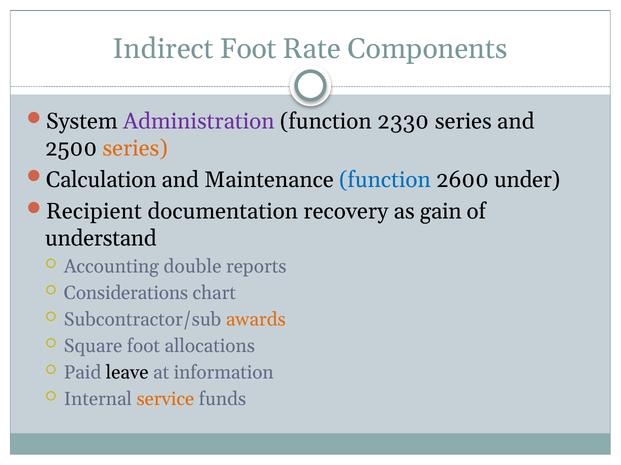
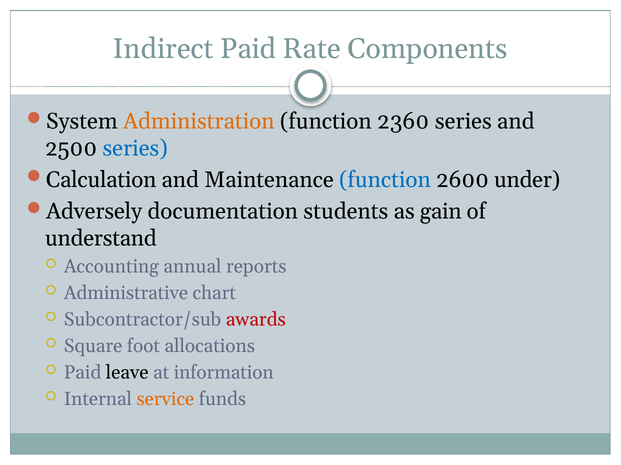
Indirect Foot: Foot -> Paid
Administration colour: purple -> orange
2330: 2330 -> 2360
series at (135, 149) colour: orange -> blue
Recipient: Recipient -> Adversely
recovery: recovery -> students
double: double -> annual
Considerations: Considerations -> Administrative
awards colour: orange -> red
